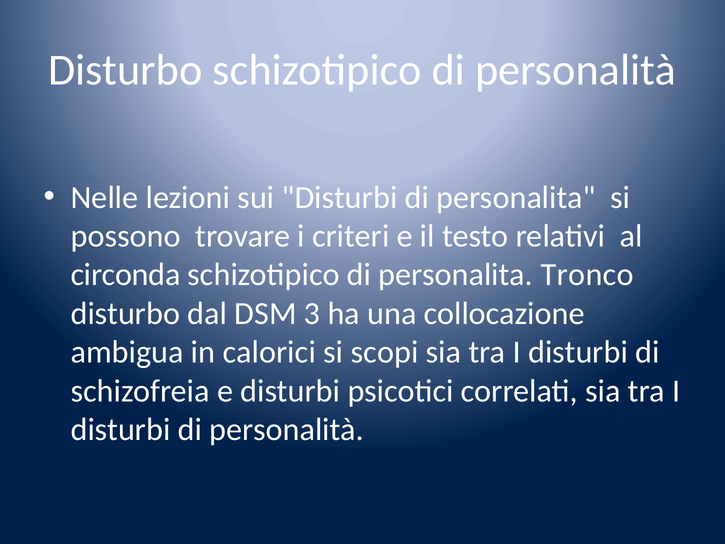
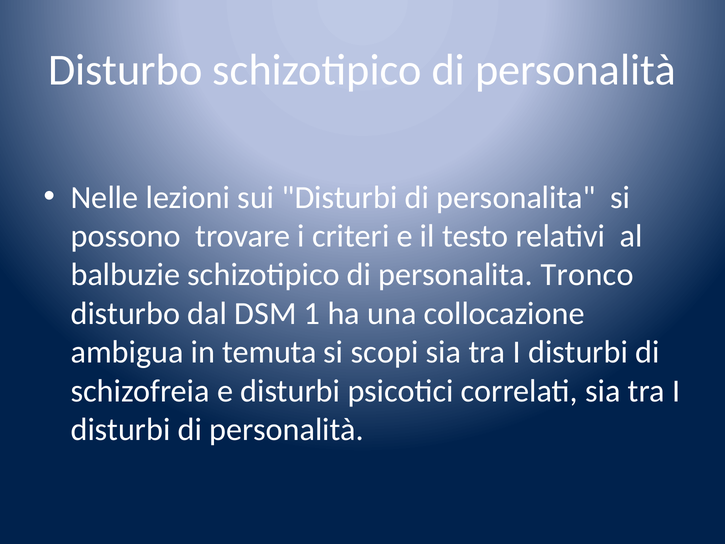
circonda: circonda -> balbuzie
3: 3 -> 1
calorici: calorici -> temuta
